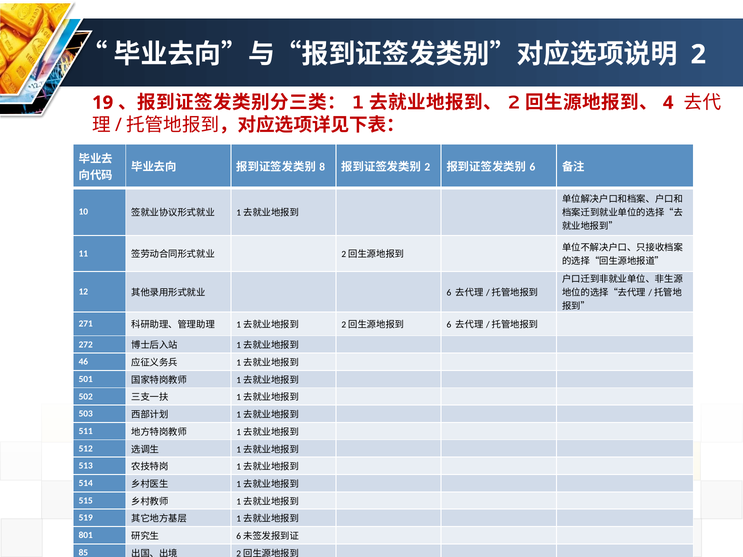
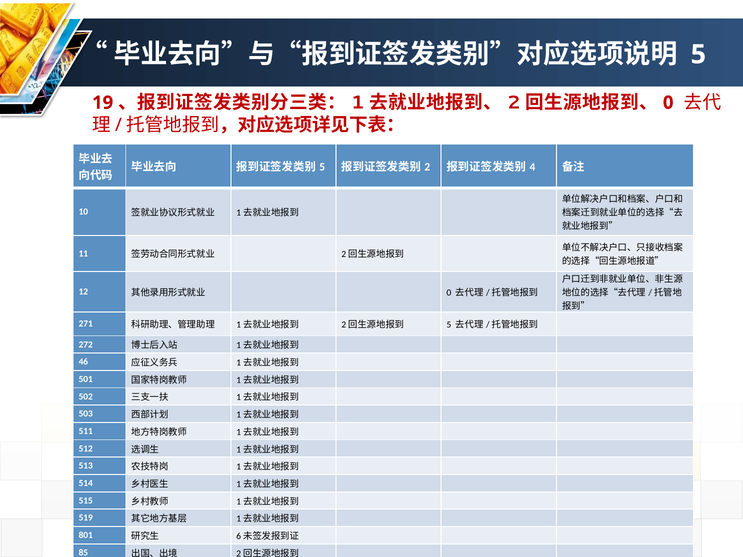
2 at (698, 54): 2 -> 5
4 at (668, 103): 4 -> 0
8 at (322, 167): 8 -> 5
6 at (532, 167): 6 -> 4
6 at (449, 293): 6 -> 0
6 at (449, 325): 6 -> 5
